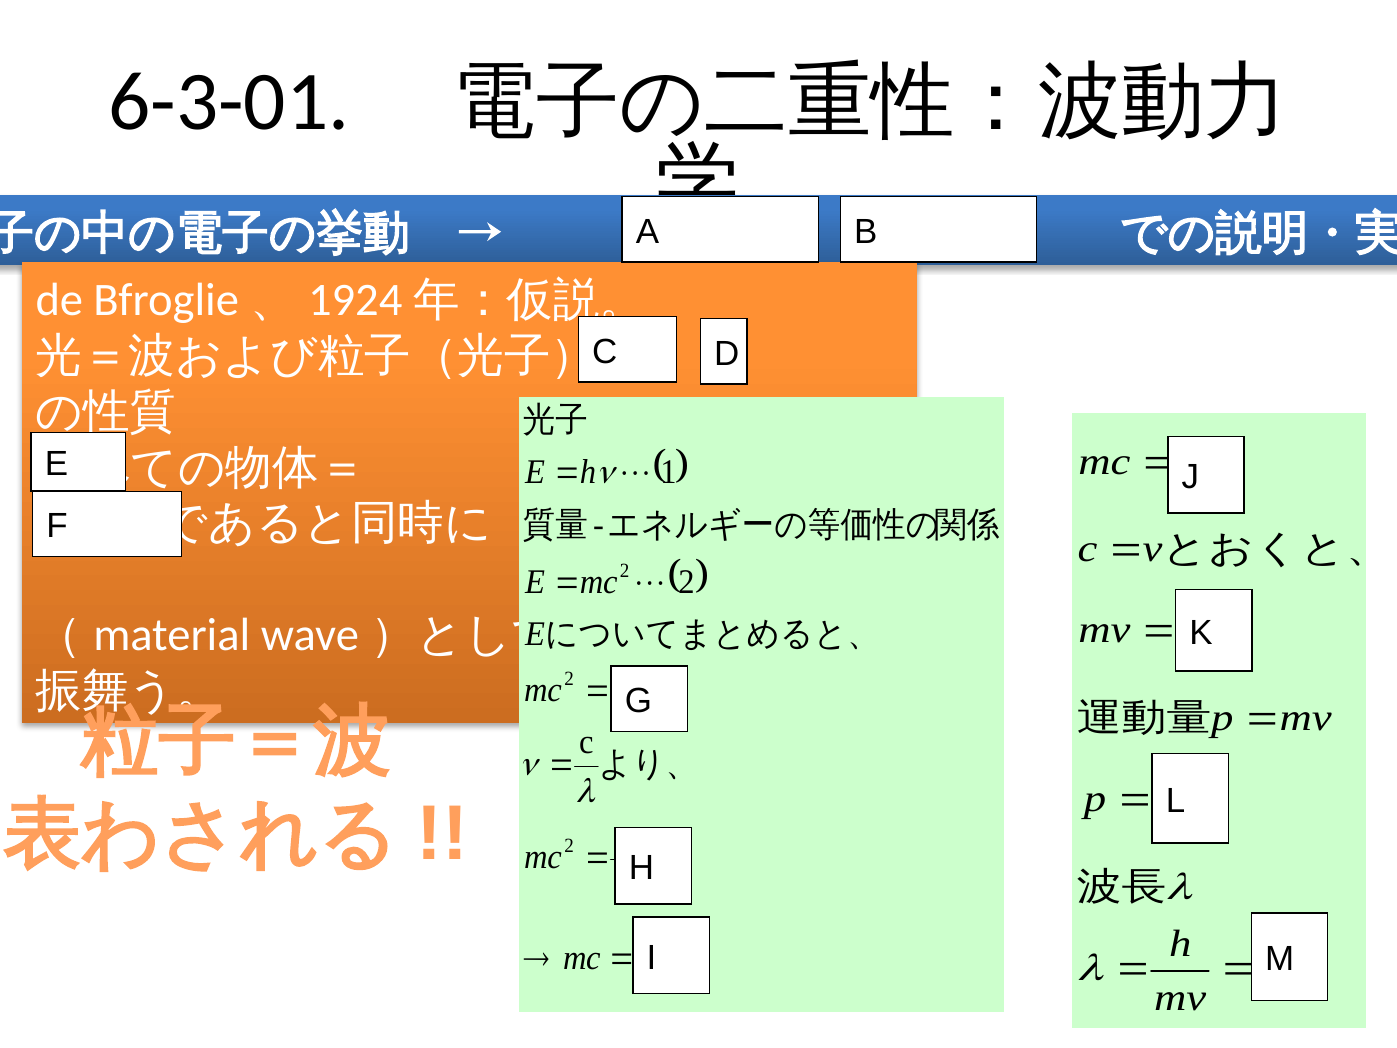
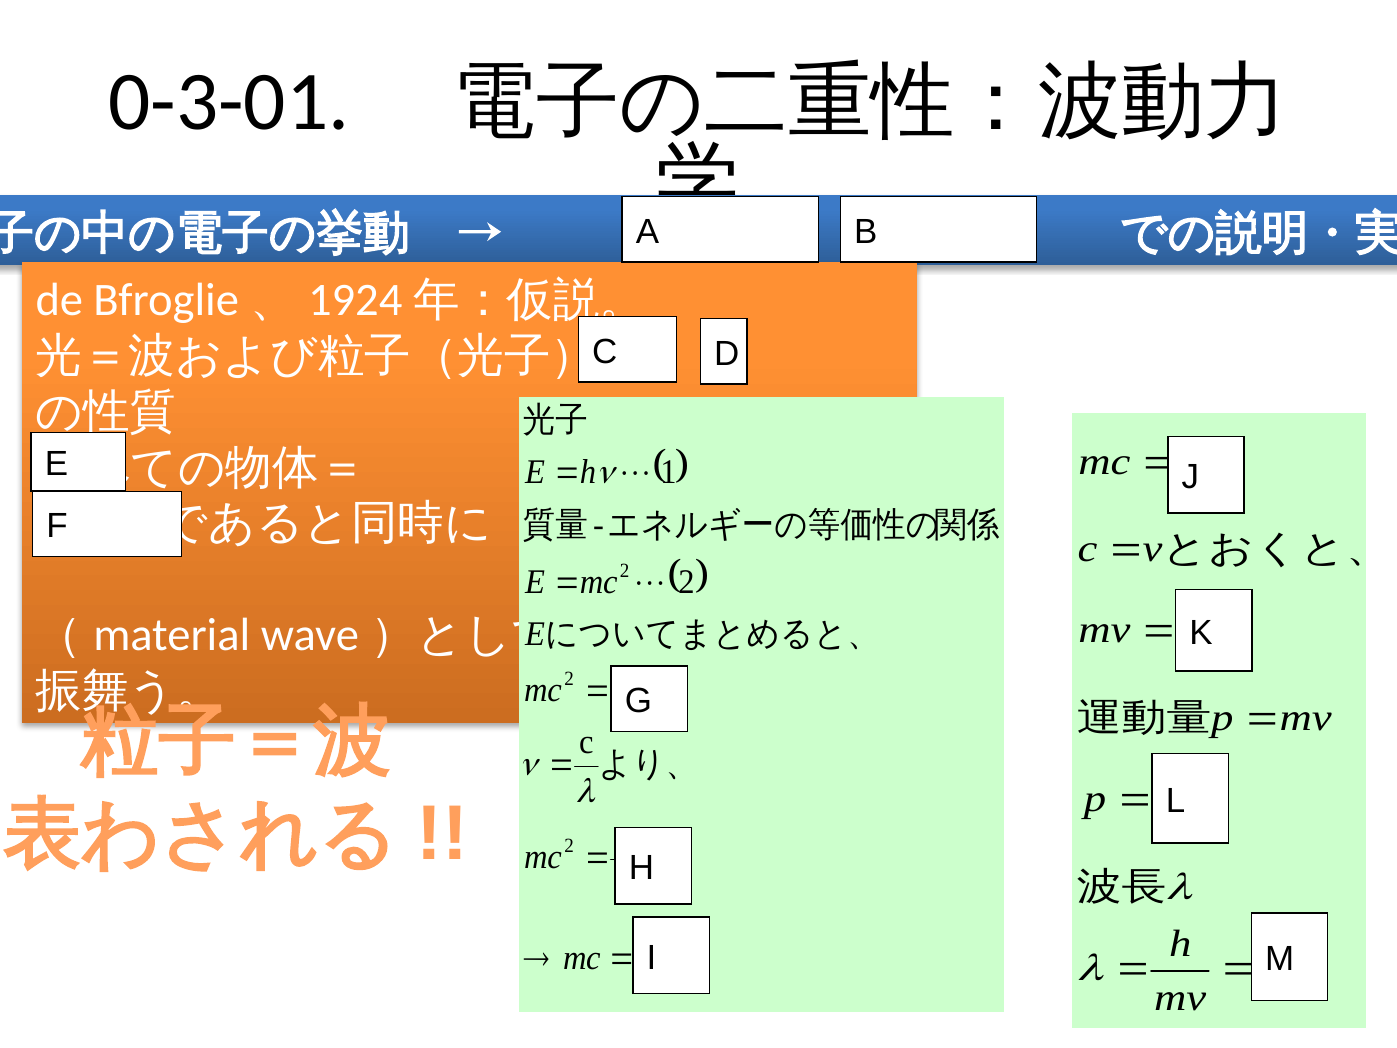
6-3-01: 6-3-01 -> 0-3-01
